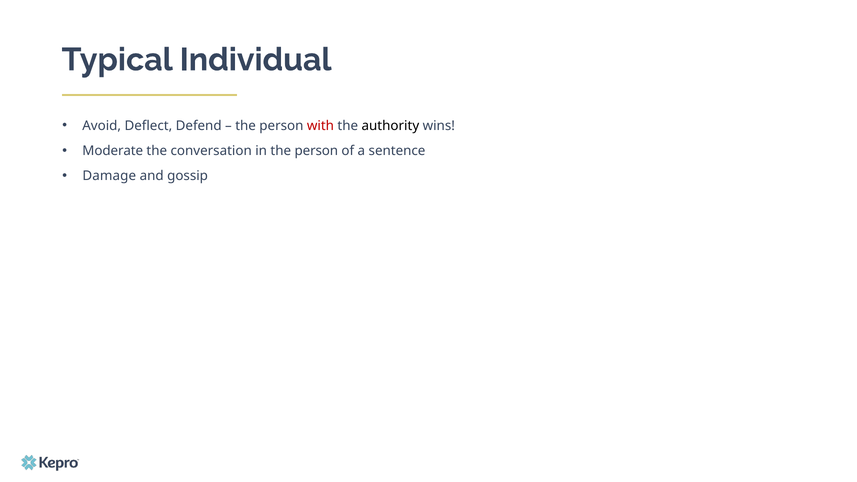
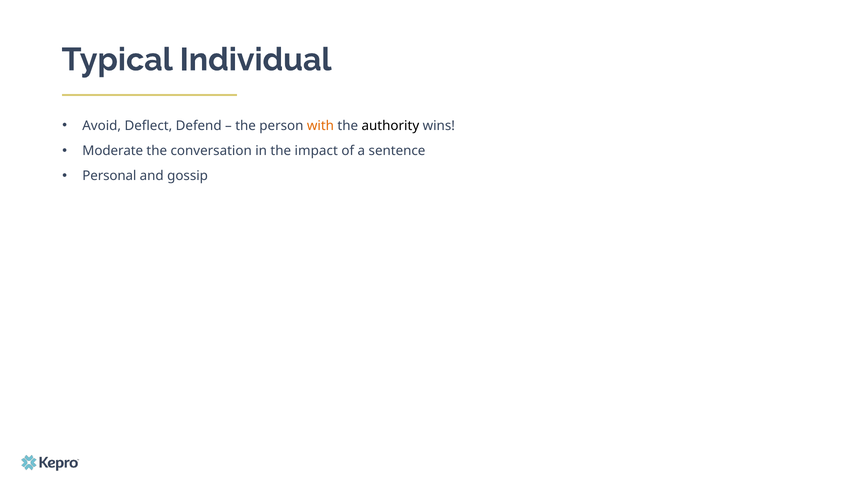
with colour: red -> orange
in the person: person -> impact
Damage: Damage -> Personal
